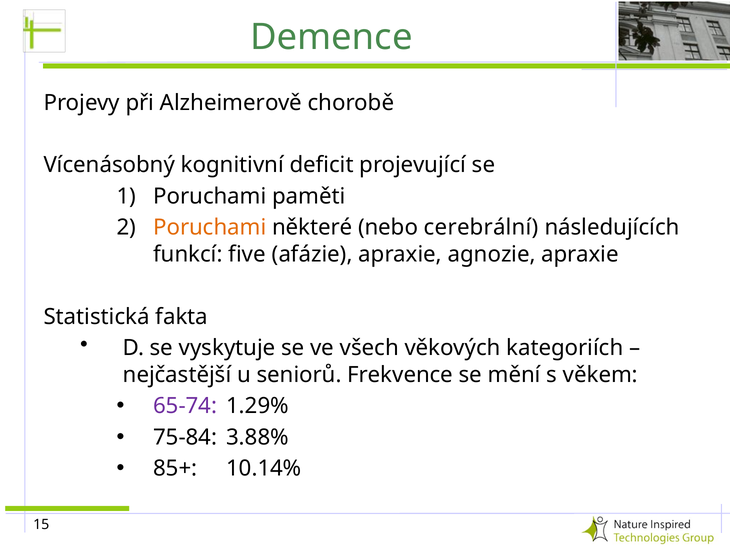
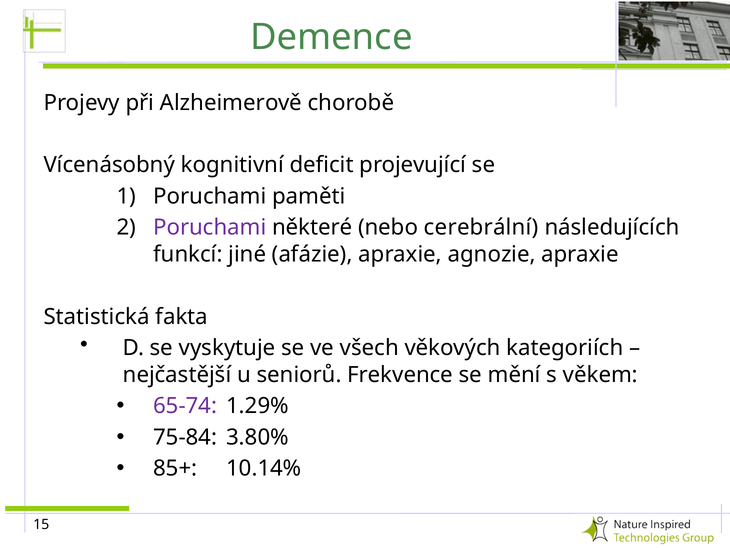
Poruchami at (210, 227) colour: orange -> purple
five: five -> jiné
3.88%: 3.88% -> 3.80%
